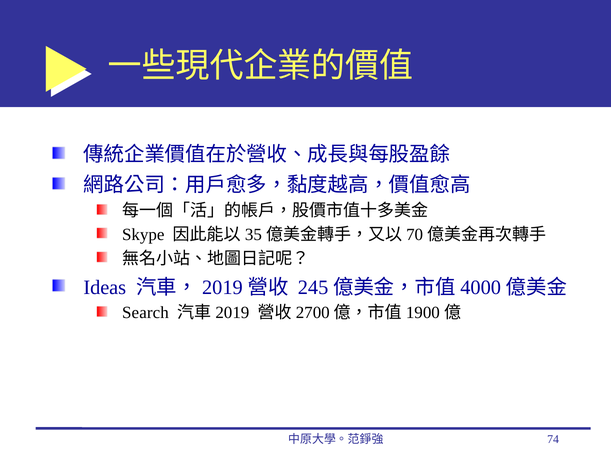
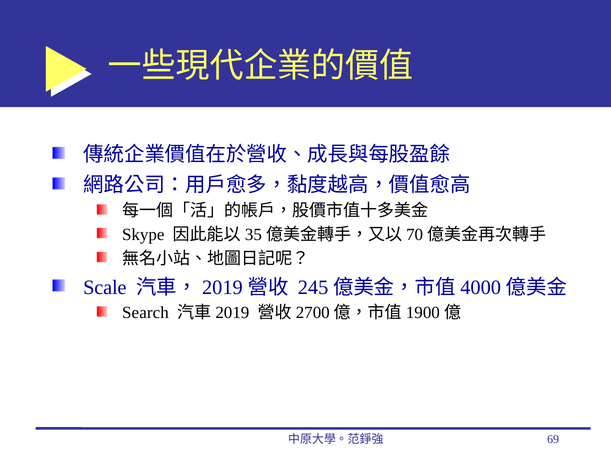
Ideas: Ideas -> Scale
74: 74 -> 69
